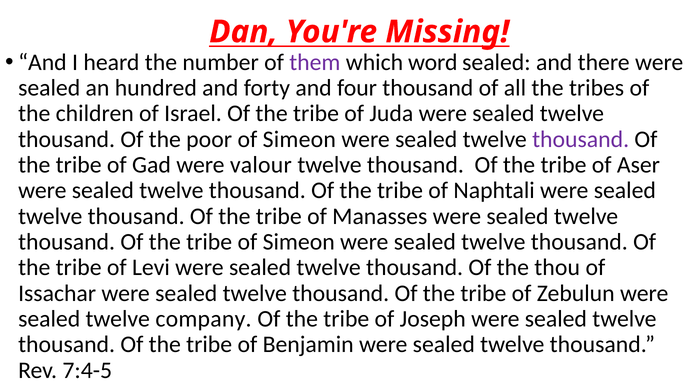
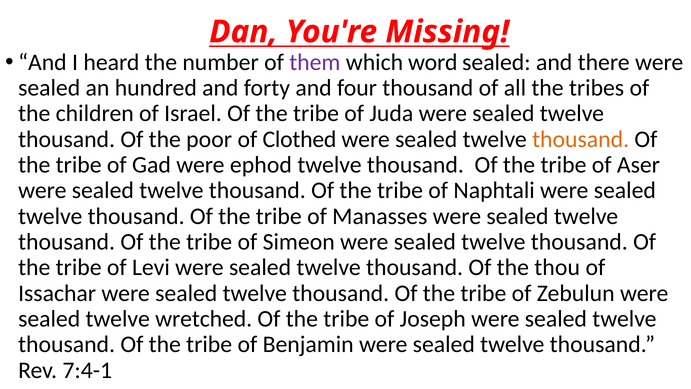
Simeon at (299, 139): Simeon -> Clothed
thousand at (581, 139) colour: purple -> orange
valour: valour -> ephod
company: company -> wretched
7:4-5: 7:4-5 -> 7:4-1
